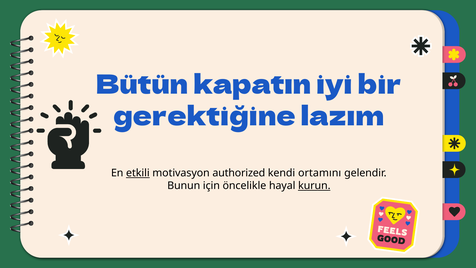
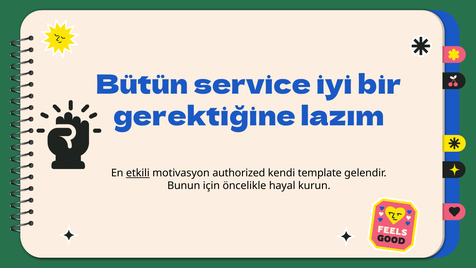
kapatın: kapatın -> service
ortamını: ortamını -> template
kurun underline: present -> none
